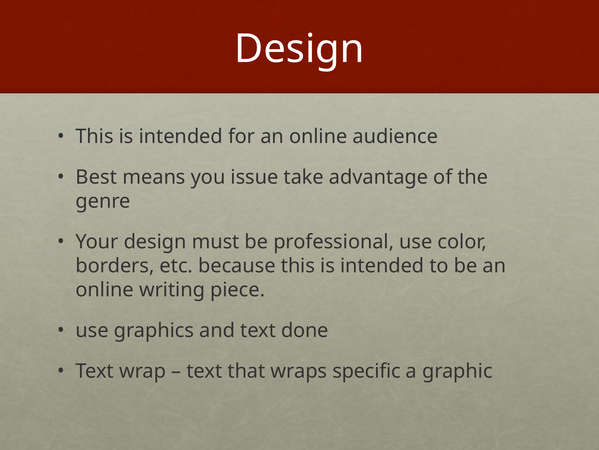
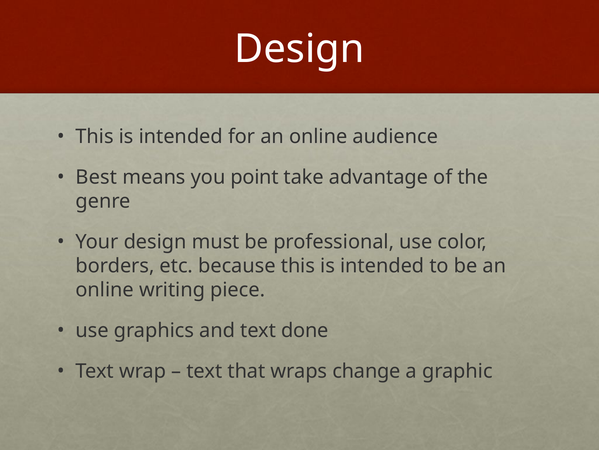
issue: issue -> point
specific: specific -> change
